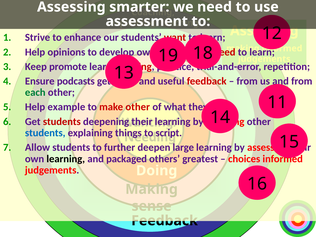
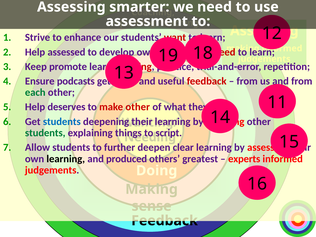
opinions: opinions -> assessed
example: example -> deserves
students at (62, 122) colour: red -> blue
students at (45, 133) colour: blue -> green
large: large -> clear
packaged: packaged -> produced
choices: choices -> experts
